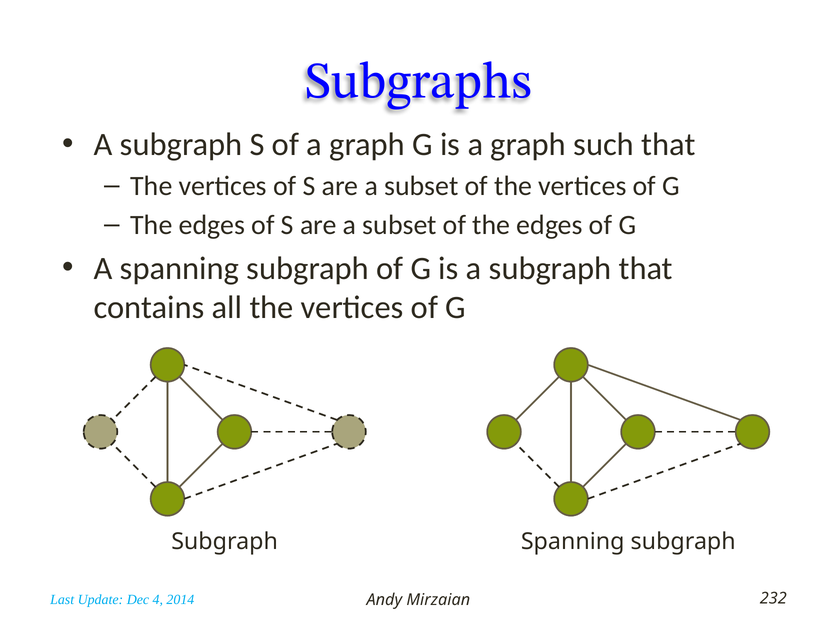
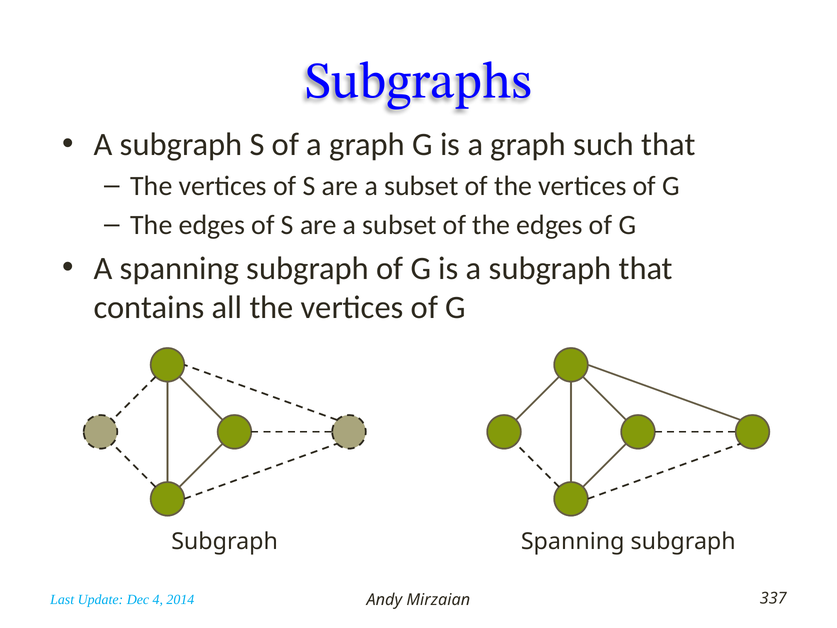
232: 232 -> 337
